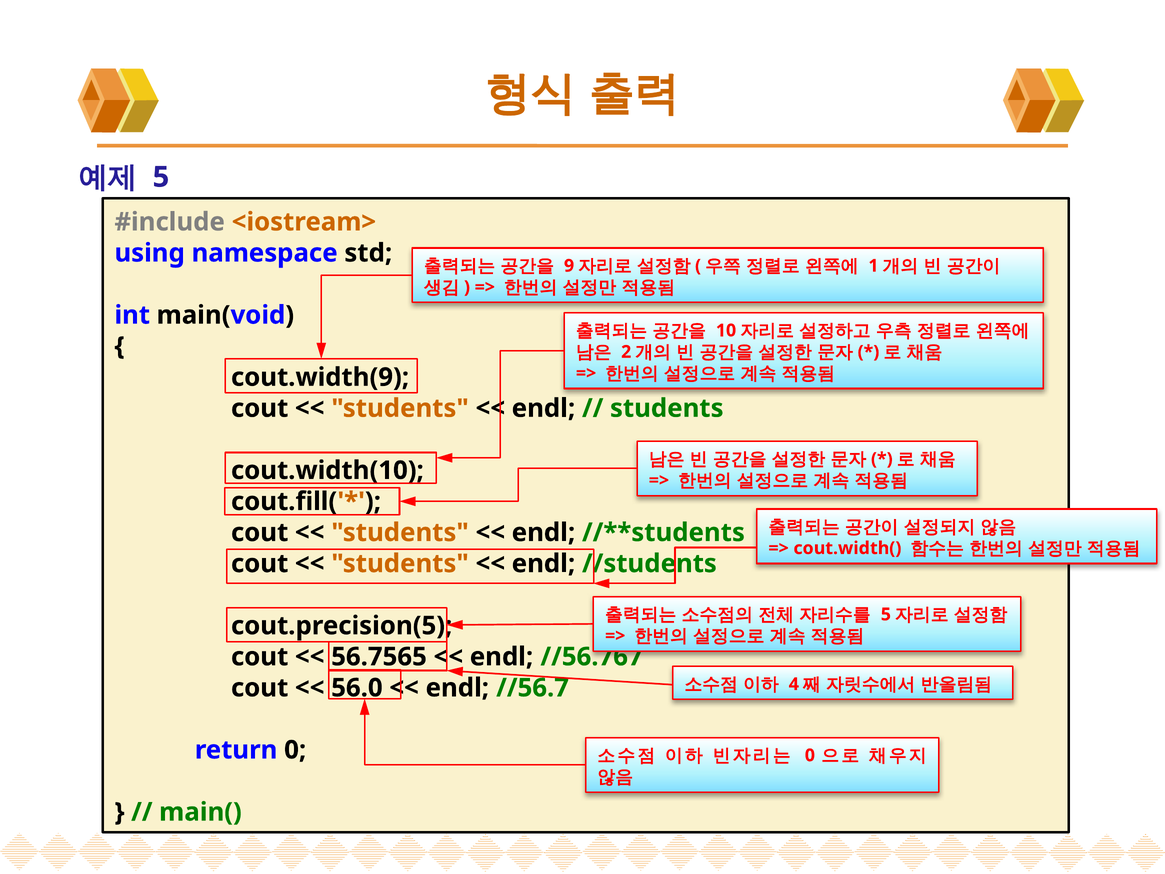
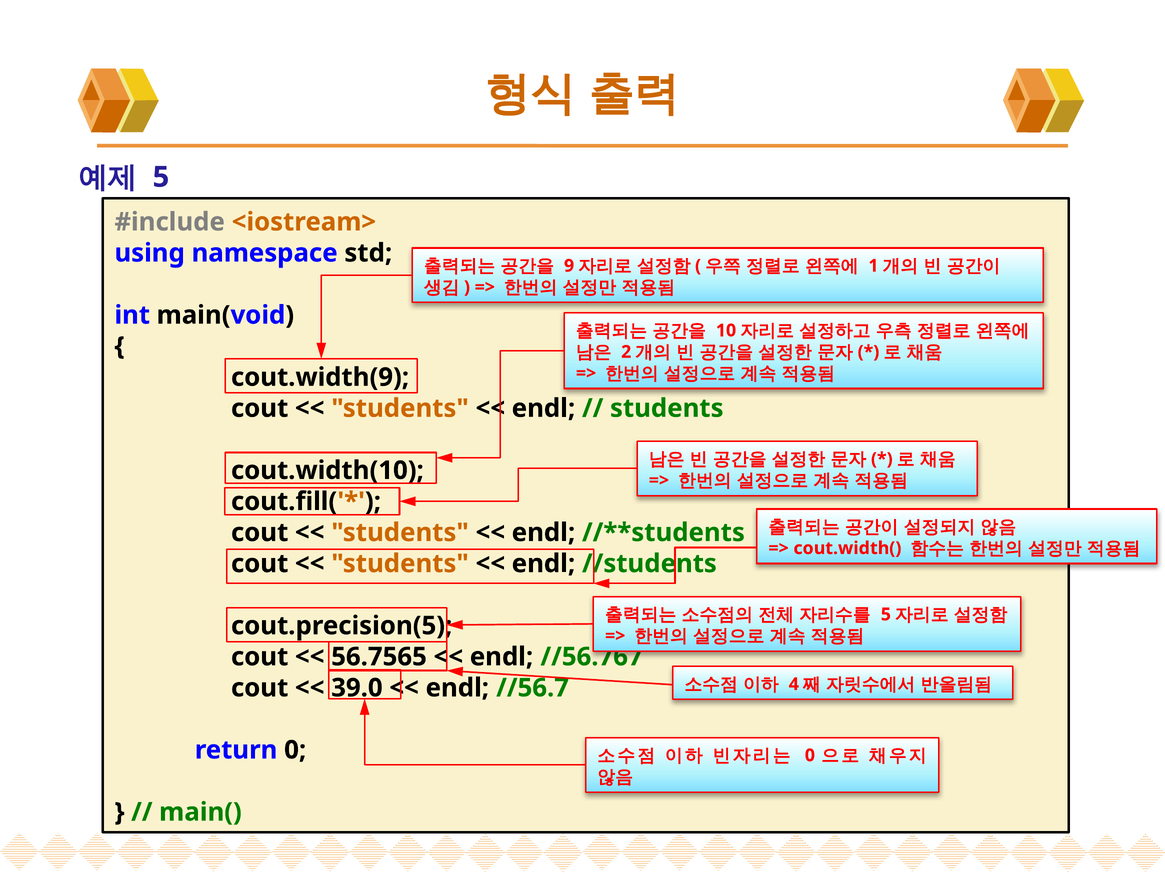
56.0: 56.0 -> 39.0
